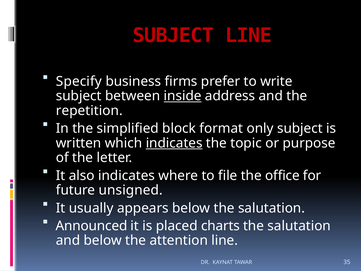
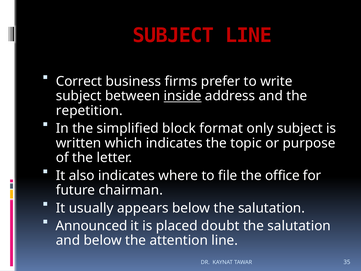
Specify: Specify -> Correct
indicates at (174, 143) underline: present -> none
unsigned: unsigned -> chairman
charts: charts -> doubt
